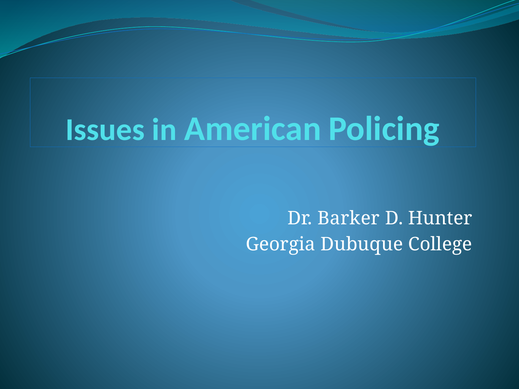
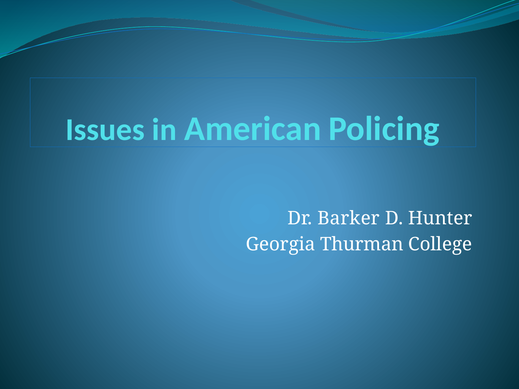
Dubuque: Dubuque -> Thurman
